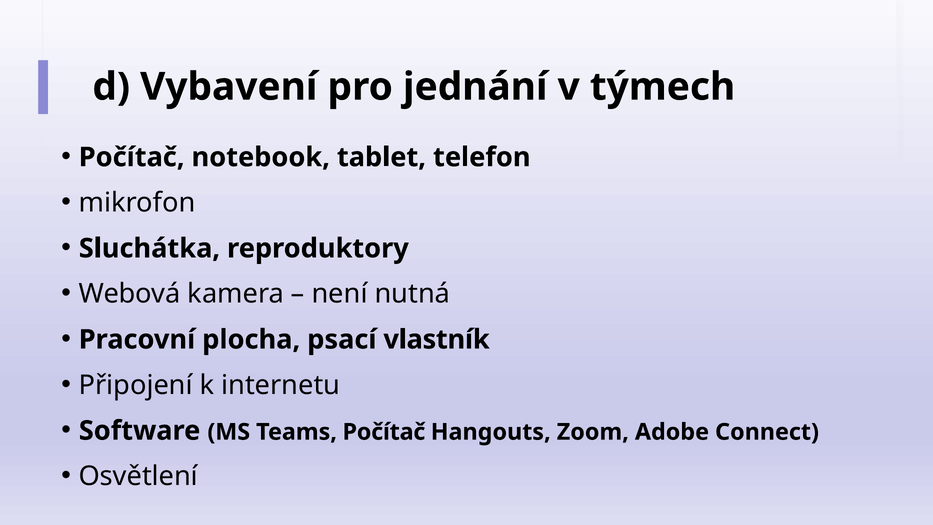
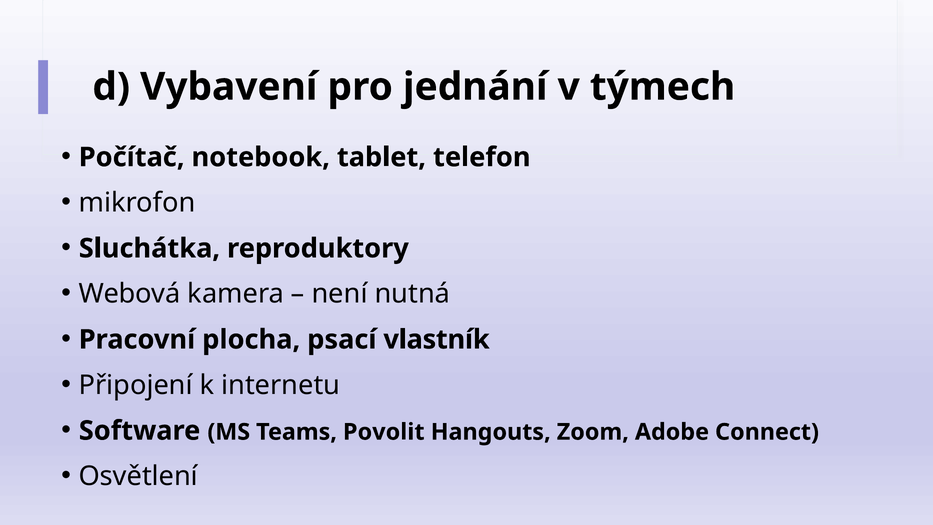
Teams Počítač: Počítač -> Povolit
